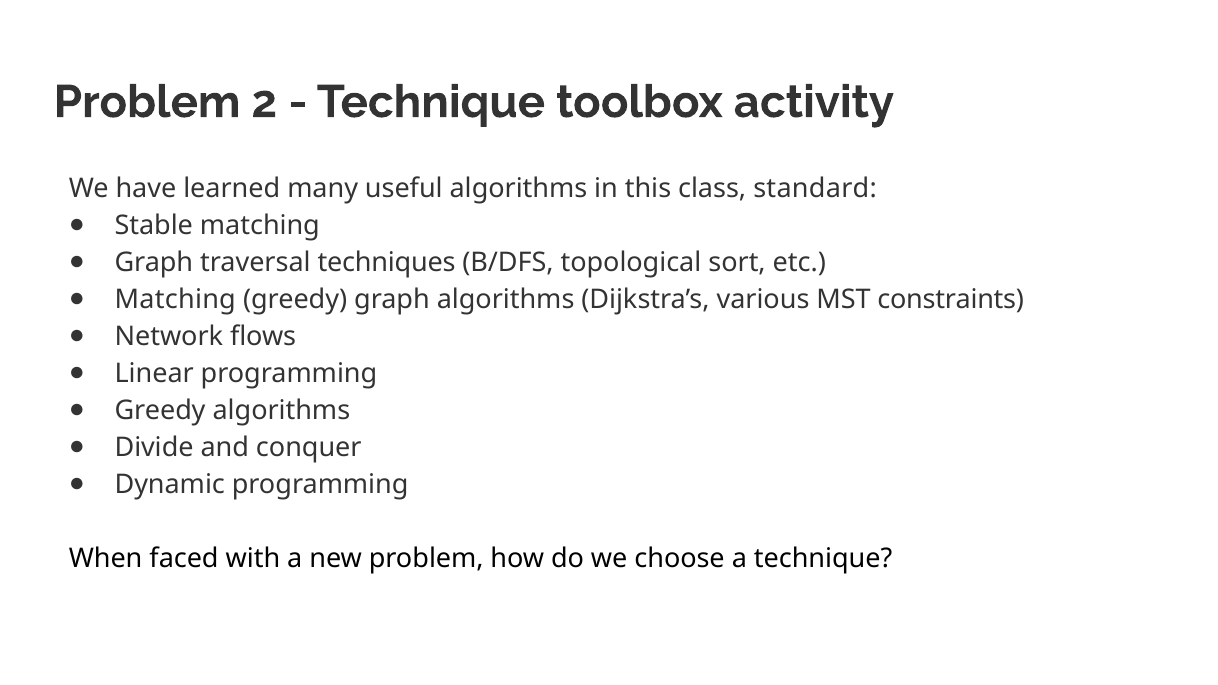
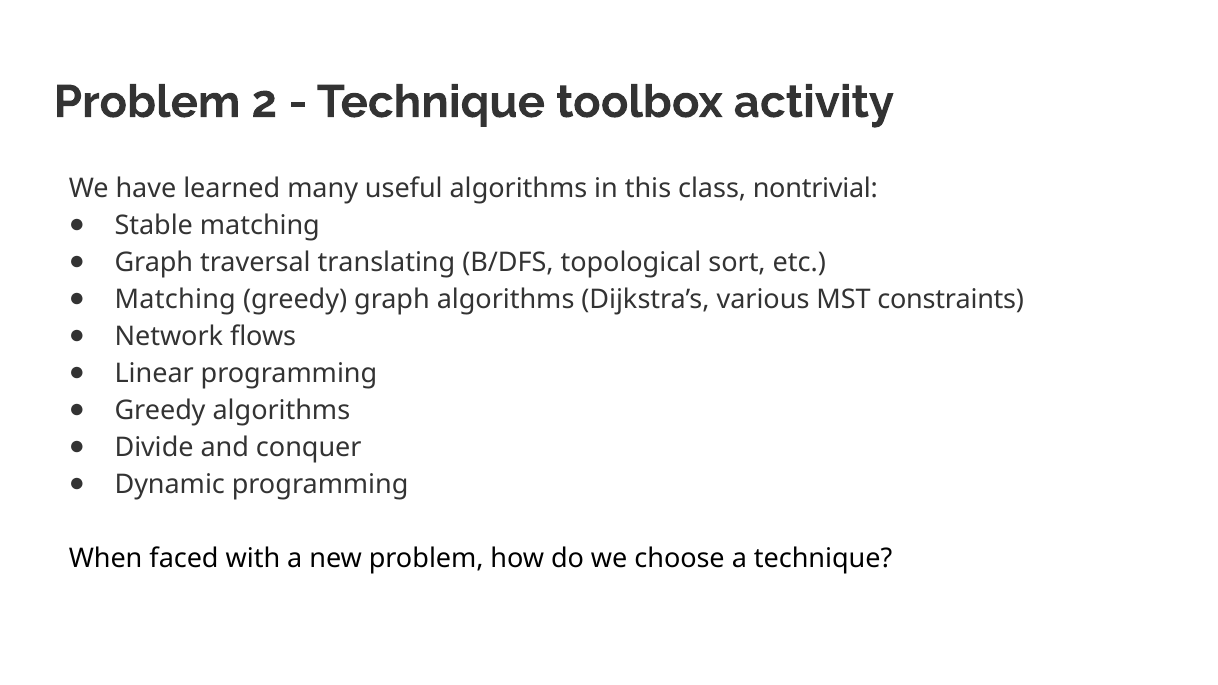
standard: standard -> nontrivial
techniques: techniques -> translating
